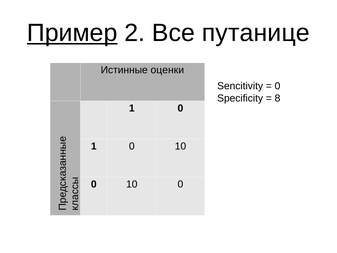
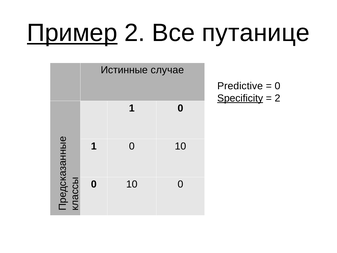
оценки: оценки -> случае
Sencitivity: Sencitivity -> Predictive
Specificity underline: none -> present
8 at (278, 98): 8 -> 2
